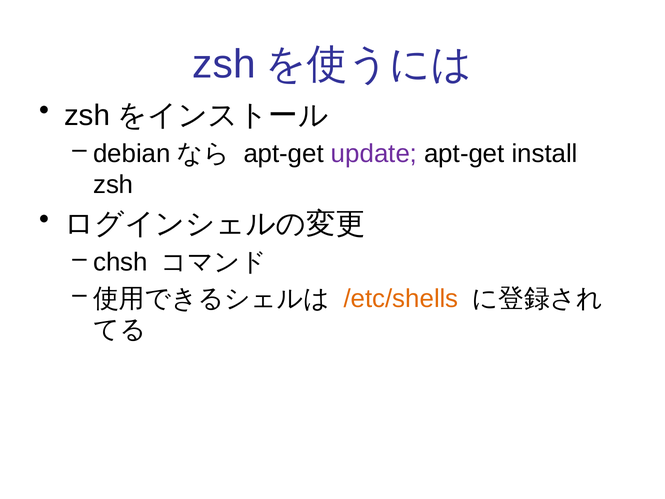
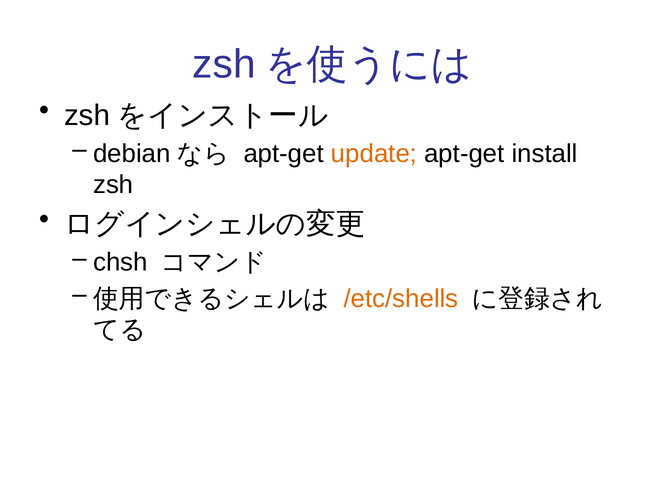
update colour: purple -> orange
